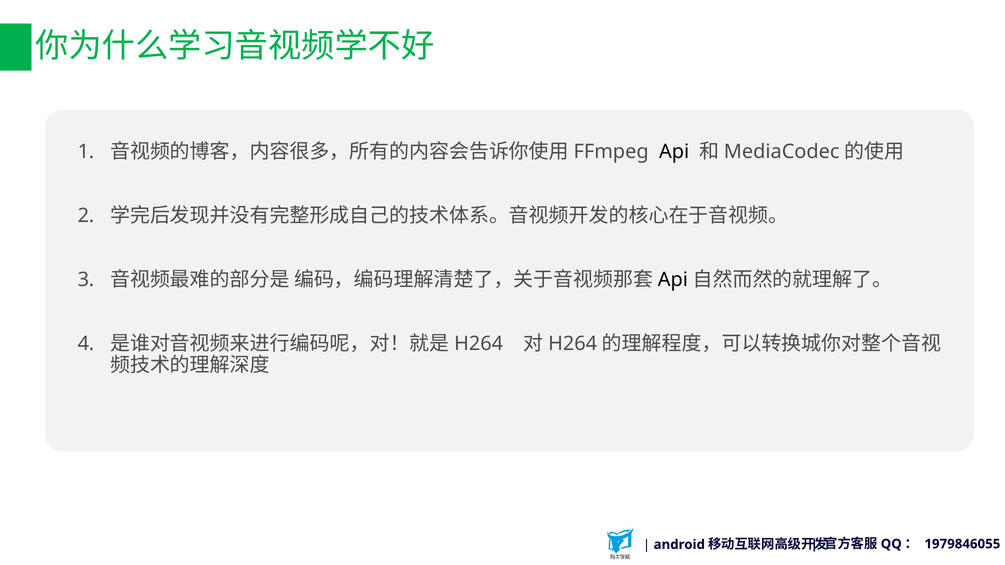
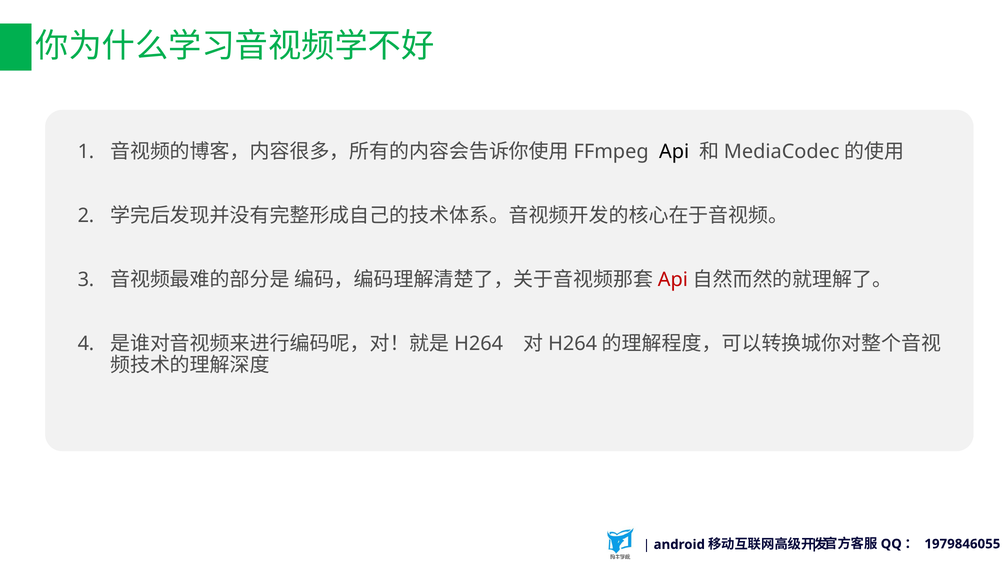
Api at (673, 280) colour: black -> red
